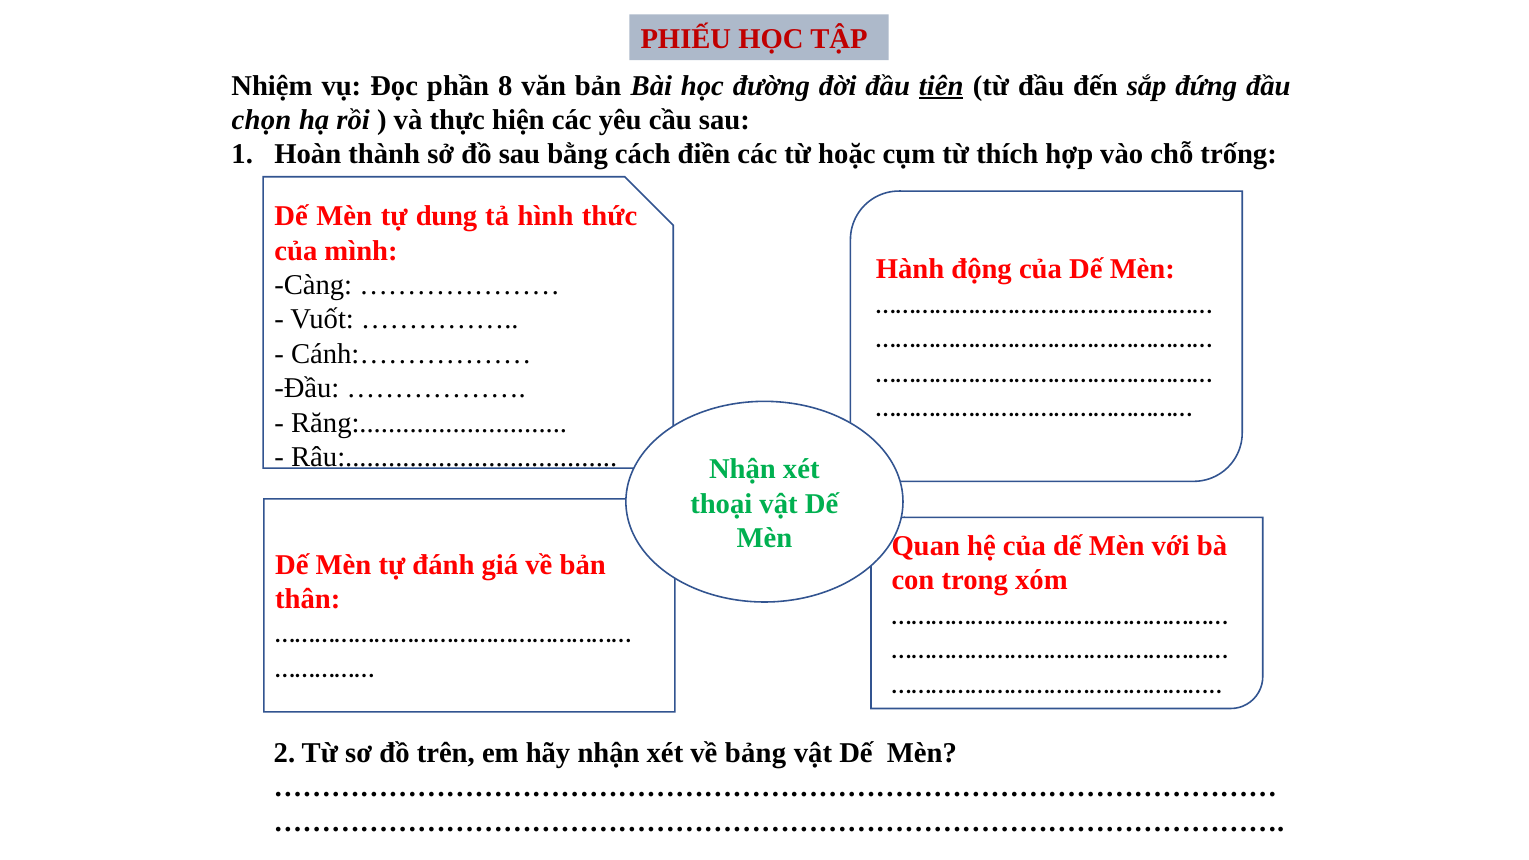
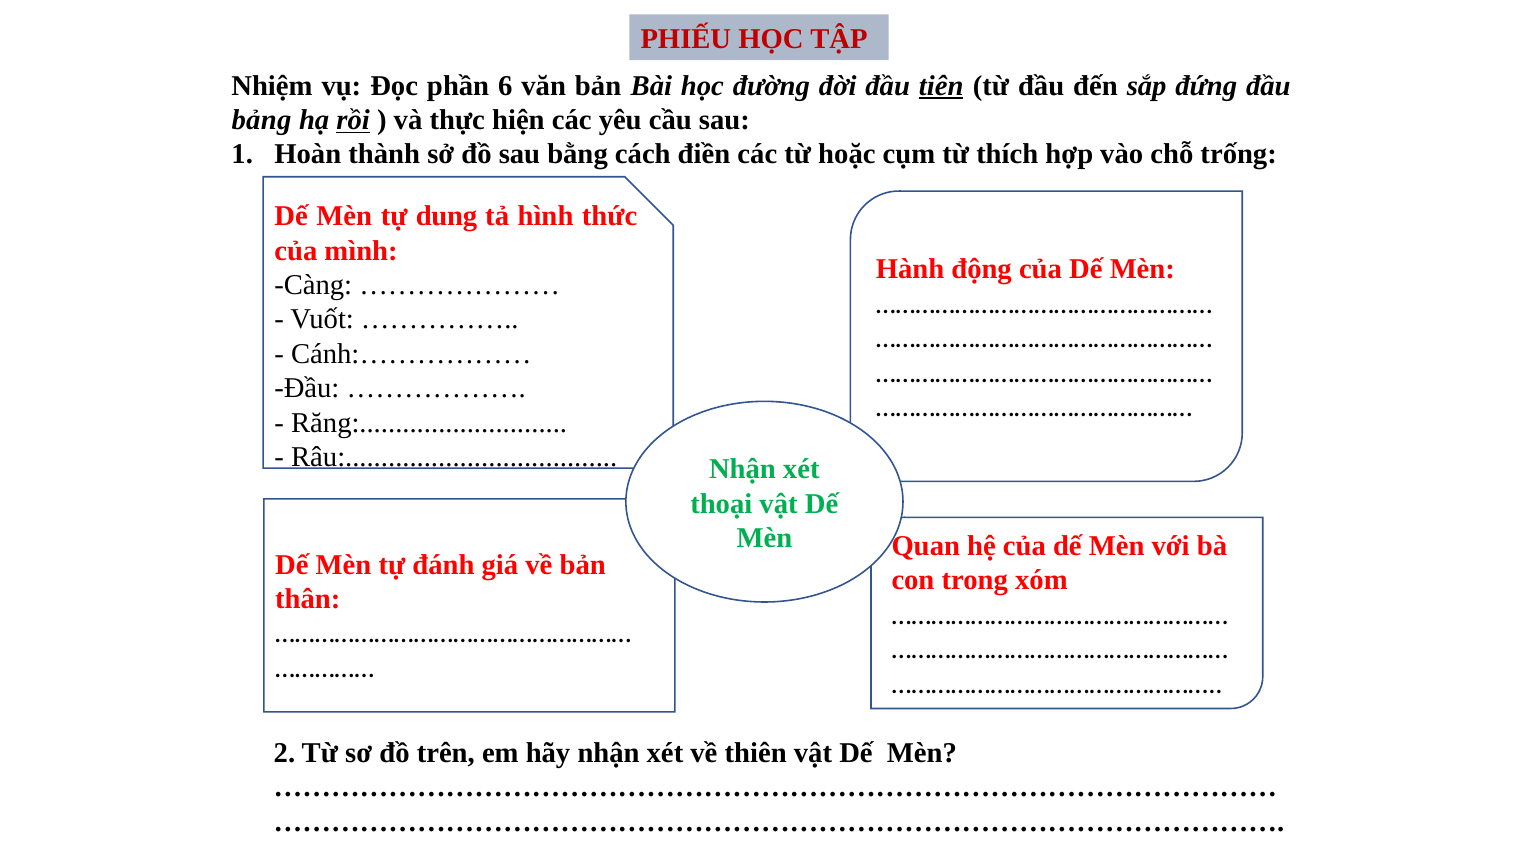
8: 8 -> 6
chọn: chọn -> bảng
rồi underline: none -> present
bảng: bảng -> thiên
